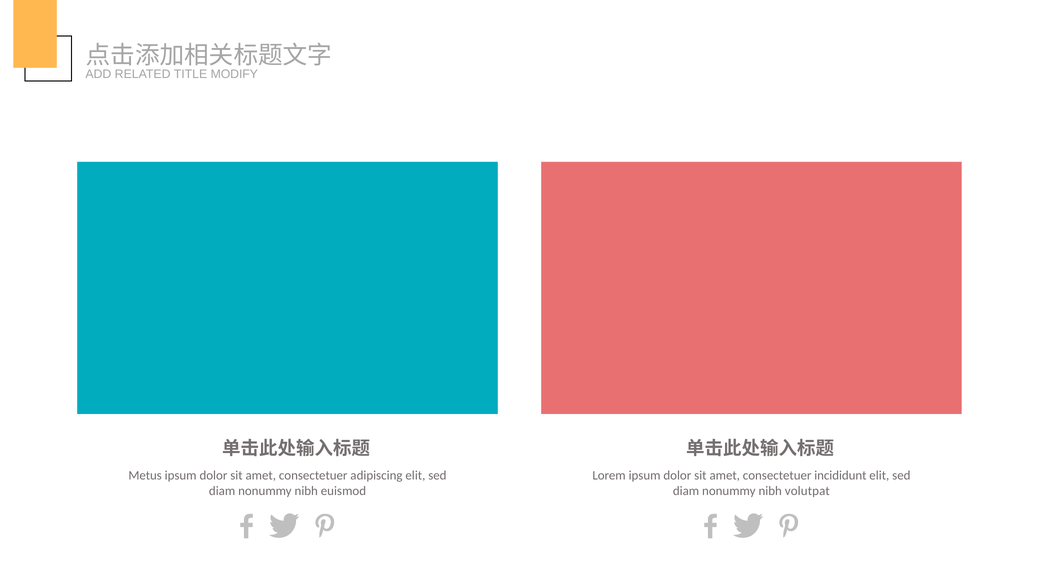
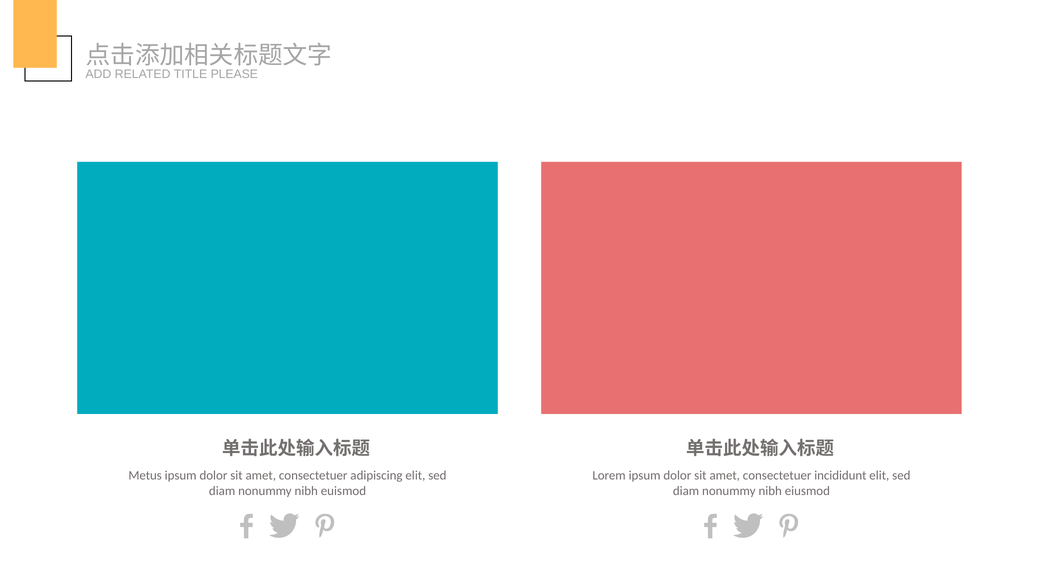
MODIFY: MODIFY -> PLEASE
volutpat: volutpat -> eiusmod
